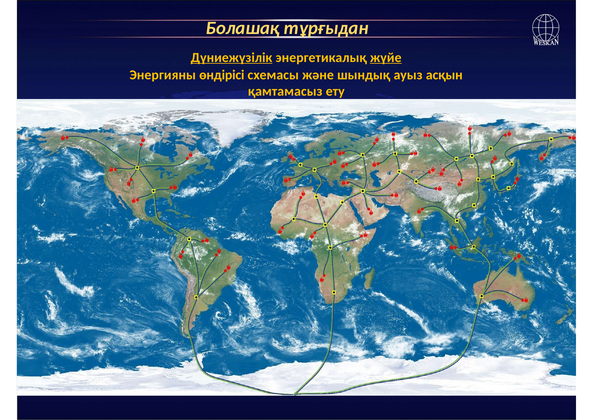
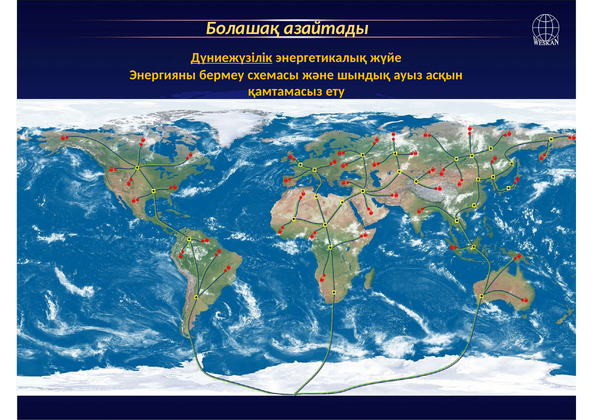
тұрғыдан: тұрғыдан -> азайтады
жүйе underline: present -> none
өндірісі: өндірісі -> бермеу
